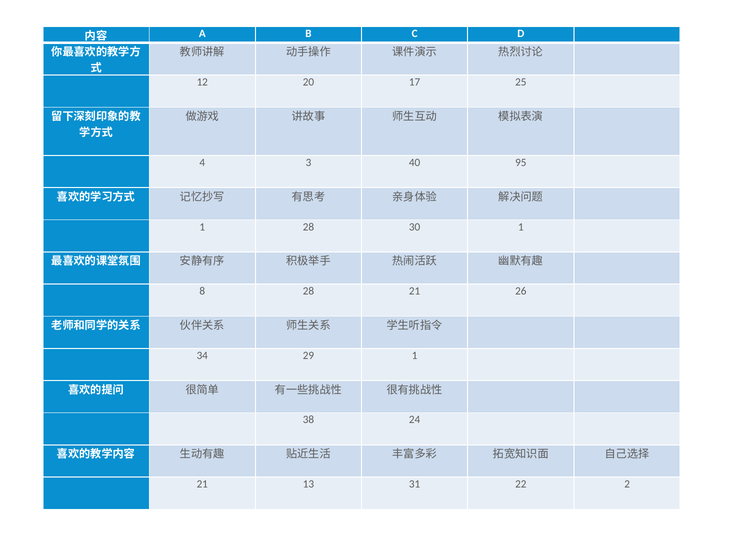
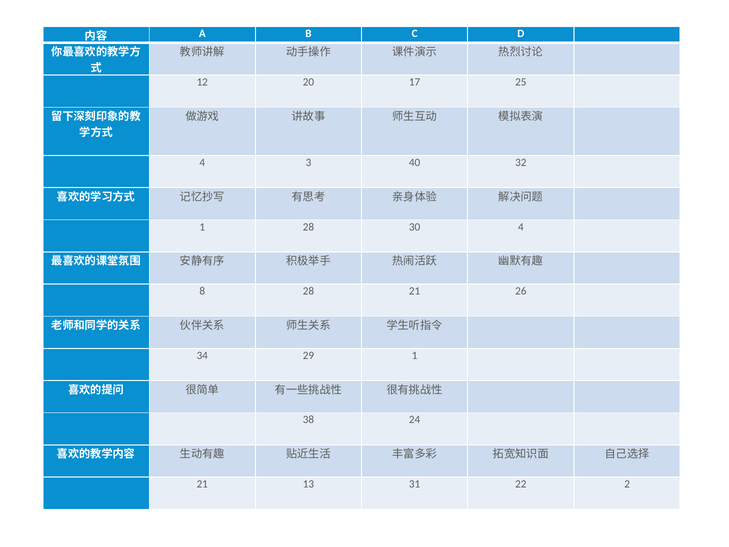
95: 95 -> 32
30 1: 1 -> 4
